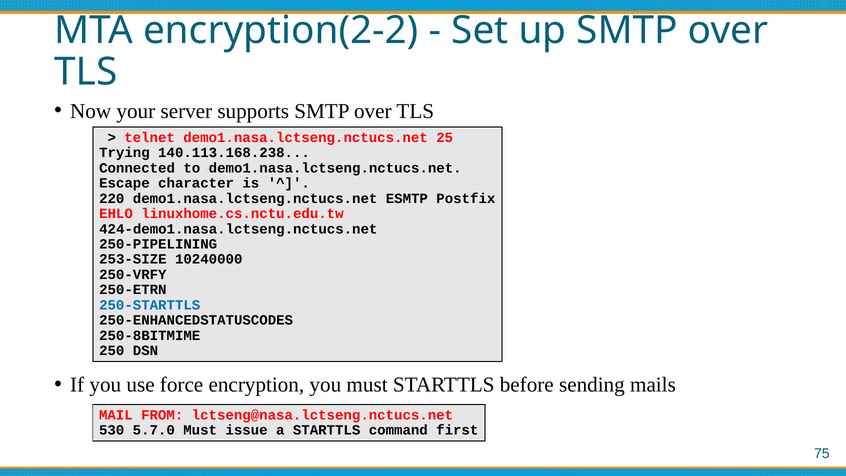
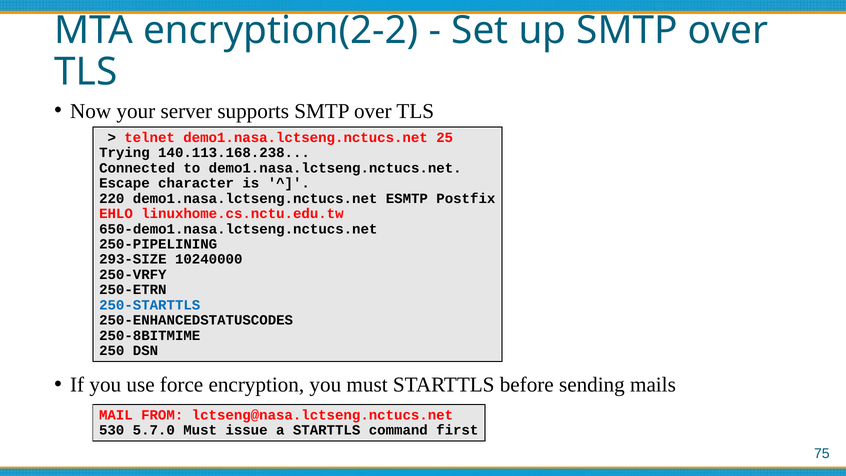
424-demo1.nasa.lctseng.nctucs.net: 424-demo1.nasa.lctseng.nctucs.net -> 650-demo1.nasa.lctseng.nctucs.net
253-SIZE: 253-SIZE -> 293-SIZE
